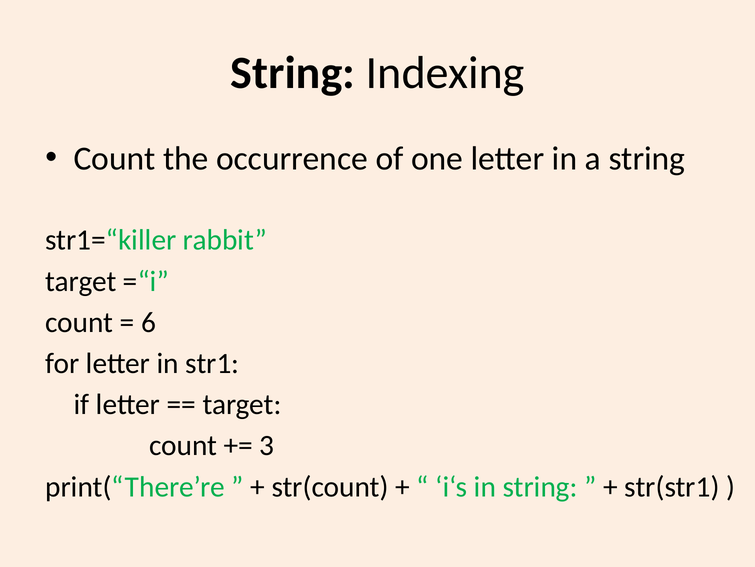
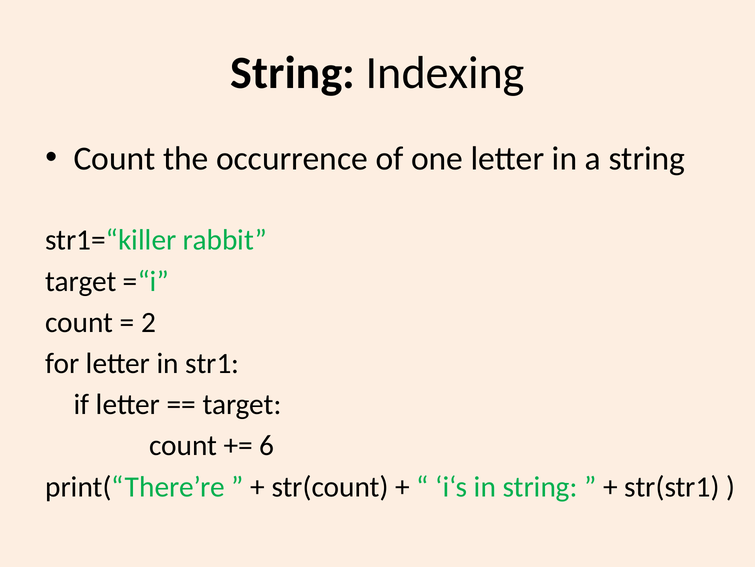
6: 6 -> 2
3: 3 -> 6
